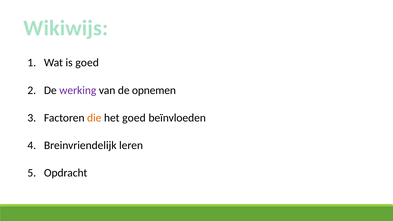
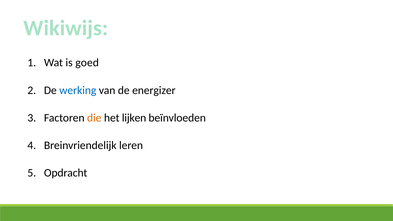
werking colour: purple -> blue
opnemen: opnemen -> energizer
het goed: goed -> lijken
